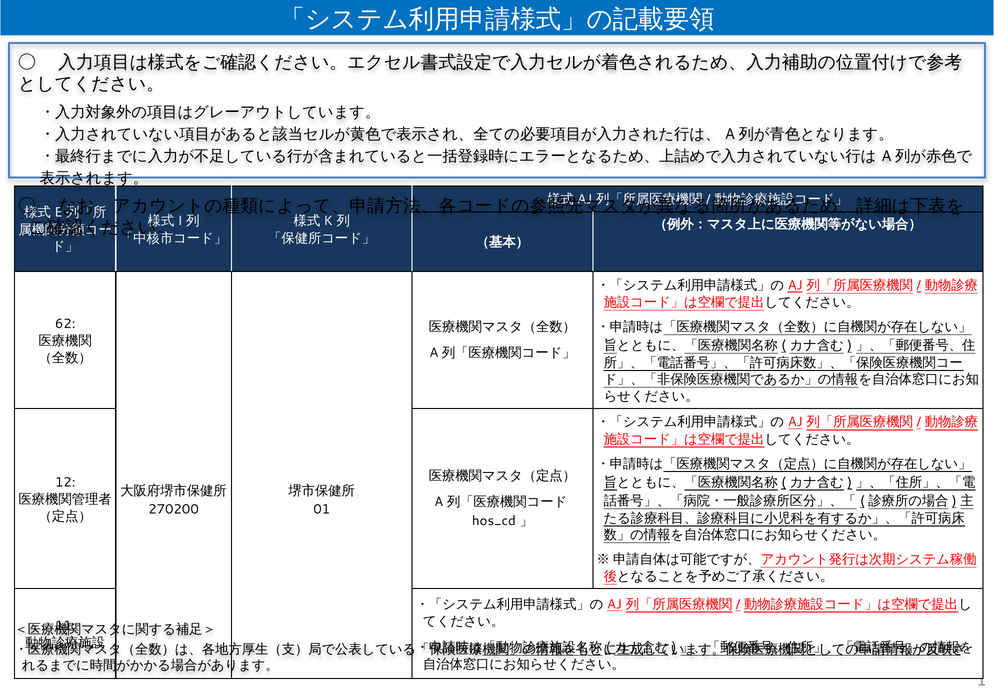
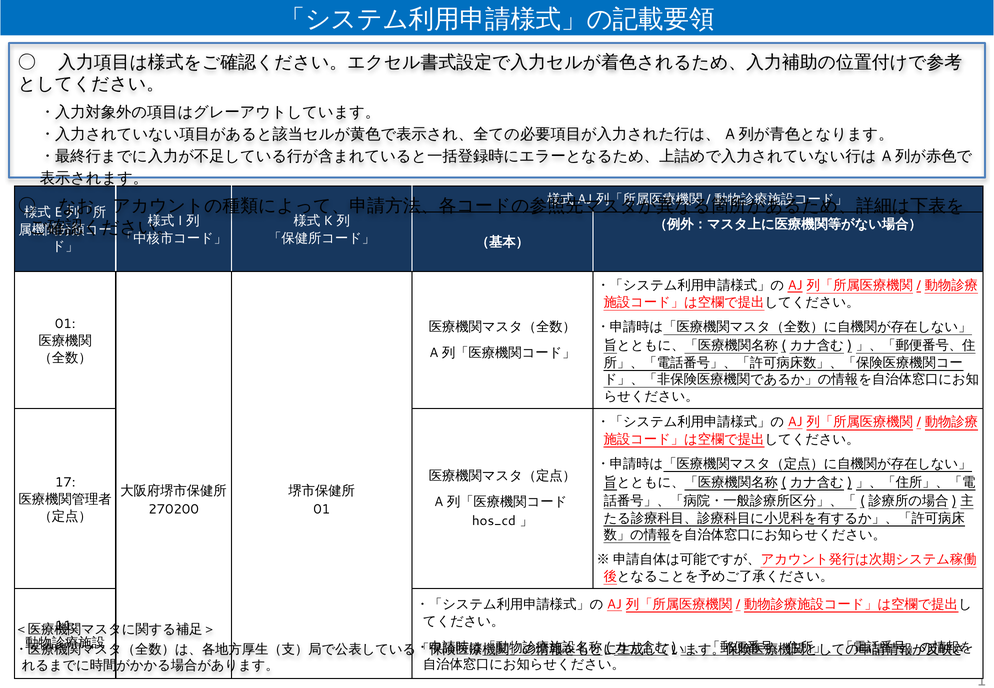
62 at (65, 324): 62 -> 01
12: 12 -> 17
